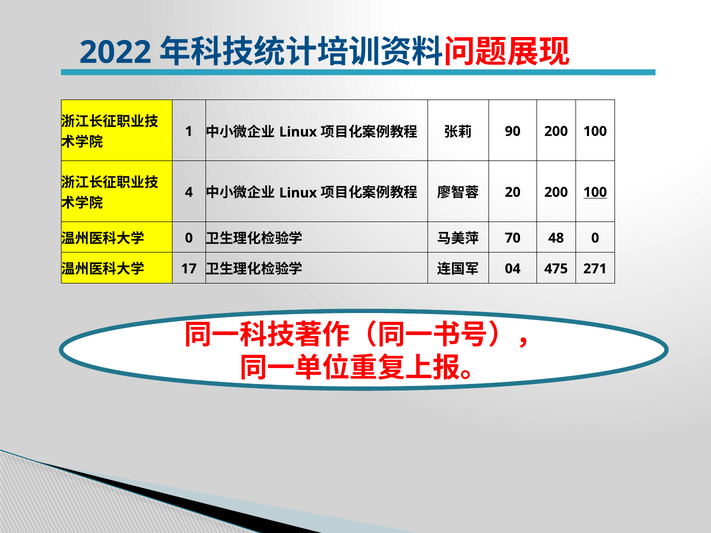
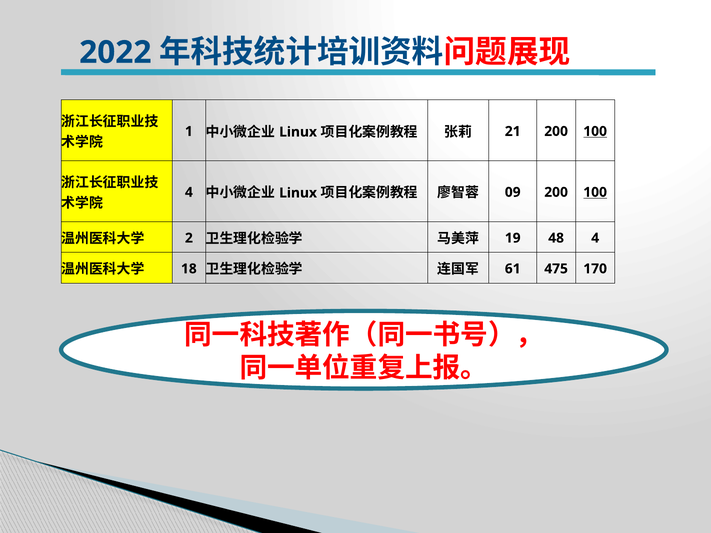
90: 90 -> 21
100 at (595, 131) underline: none -> present
20: 20 -> 09
0 at (189, 238): 0 -> 2
70: 70 -> 19
48 0: 0 -> 4
17: 17 -> 18
04: 04 -> 61
271: 271 -> 170
